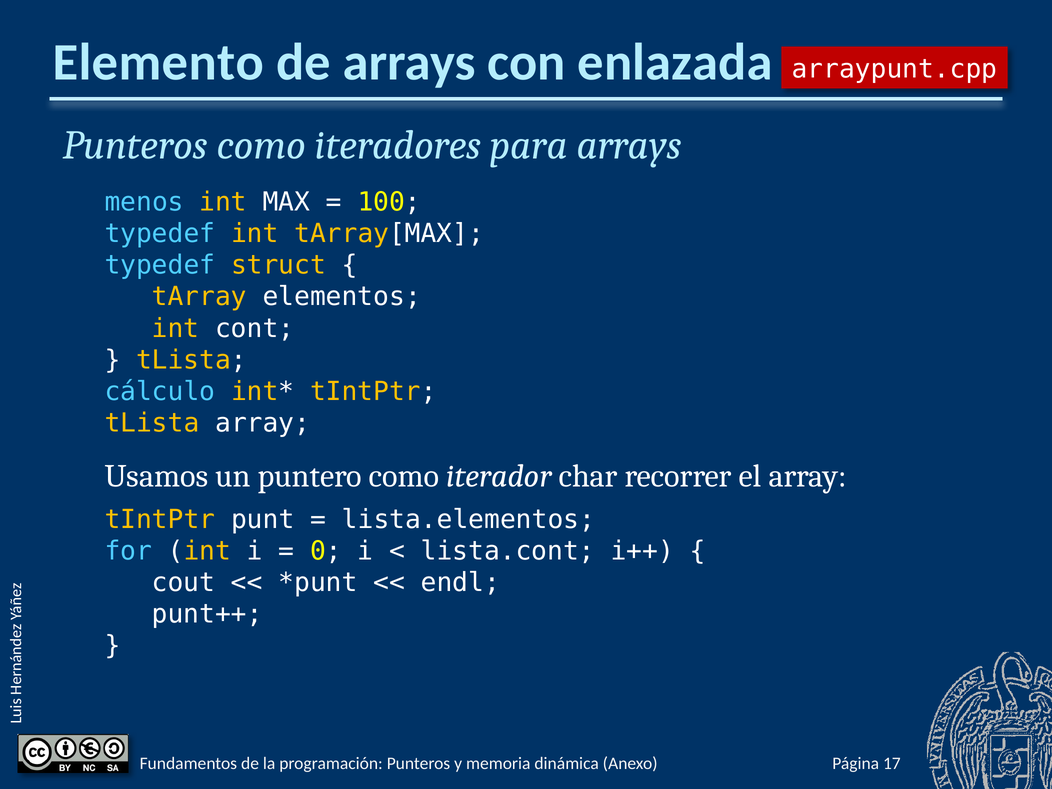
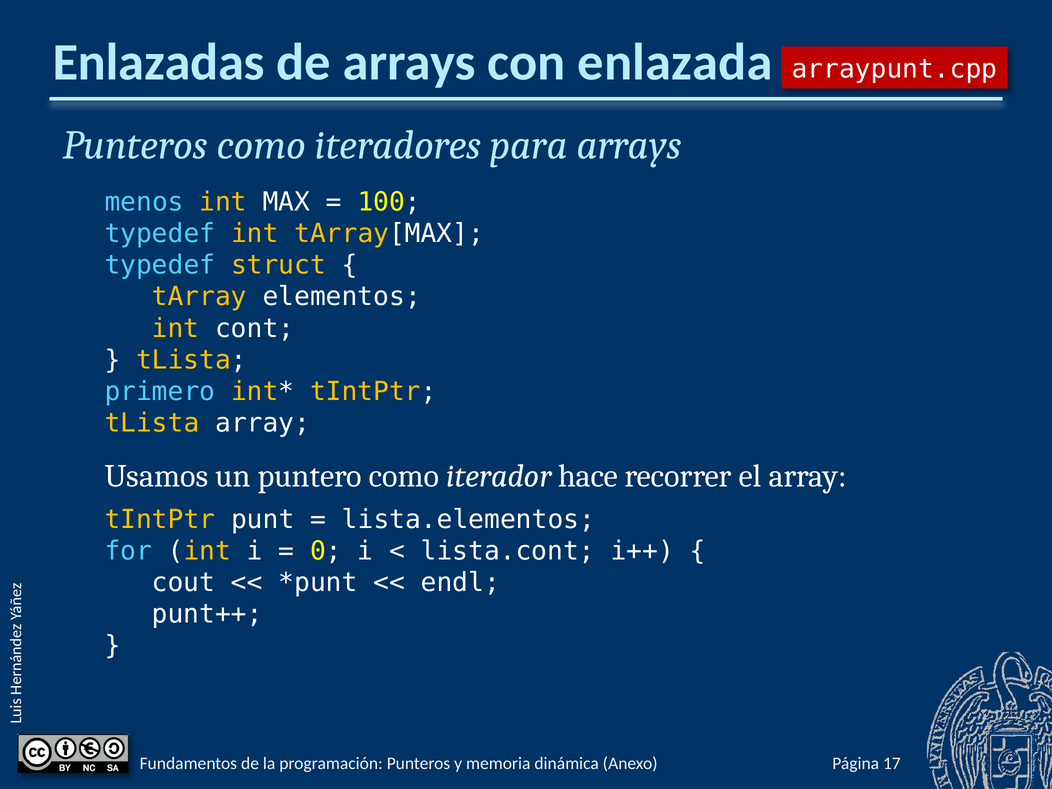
Elemento: Elemento -> Enlazadas
cálculo: cálculo -> primero
char: char -> hace
